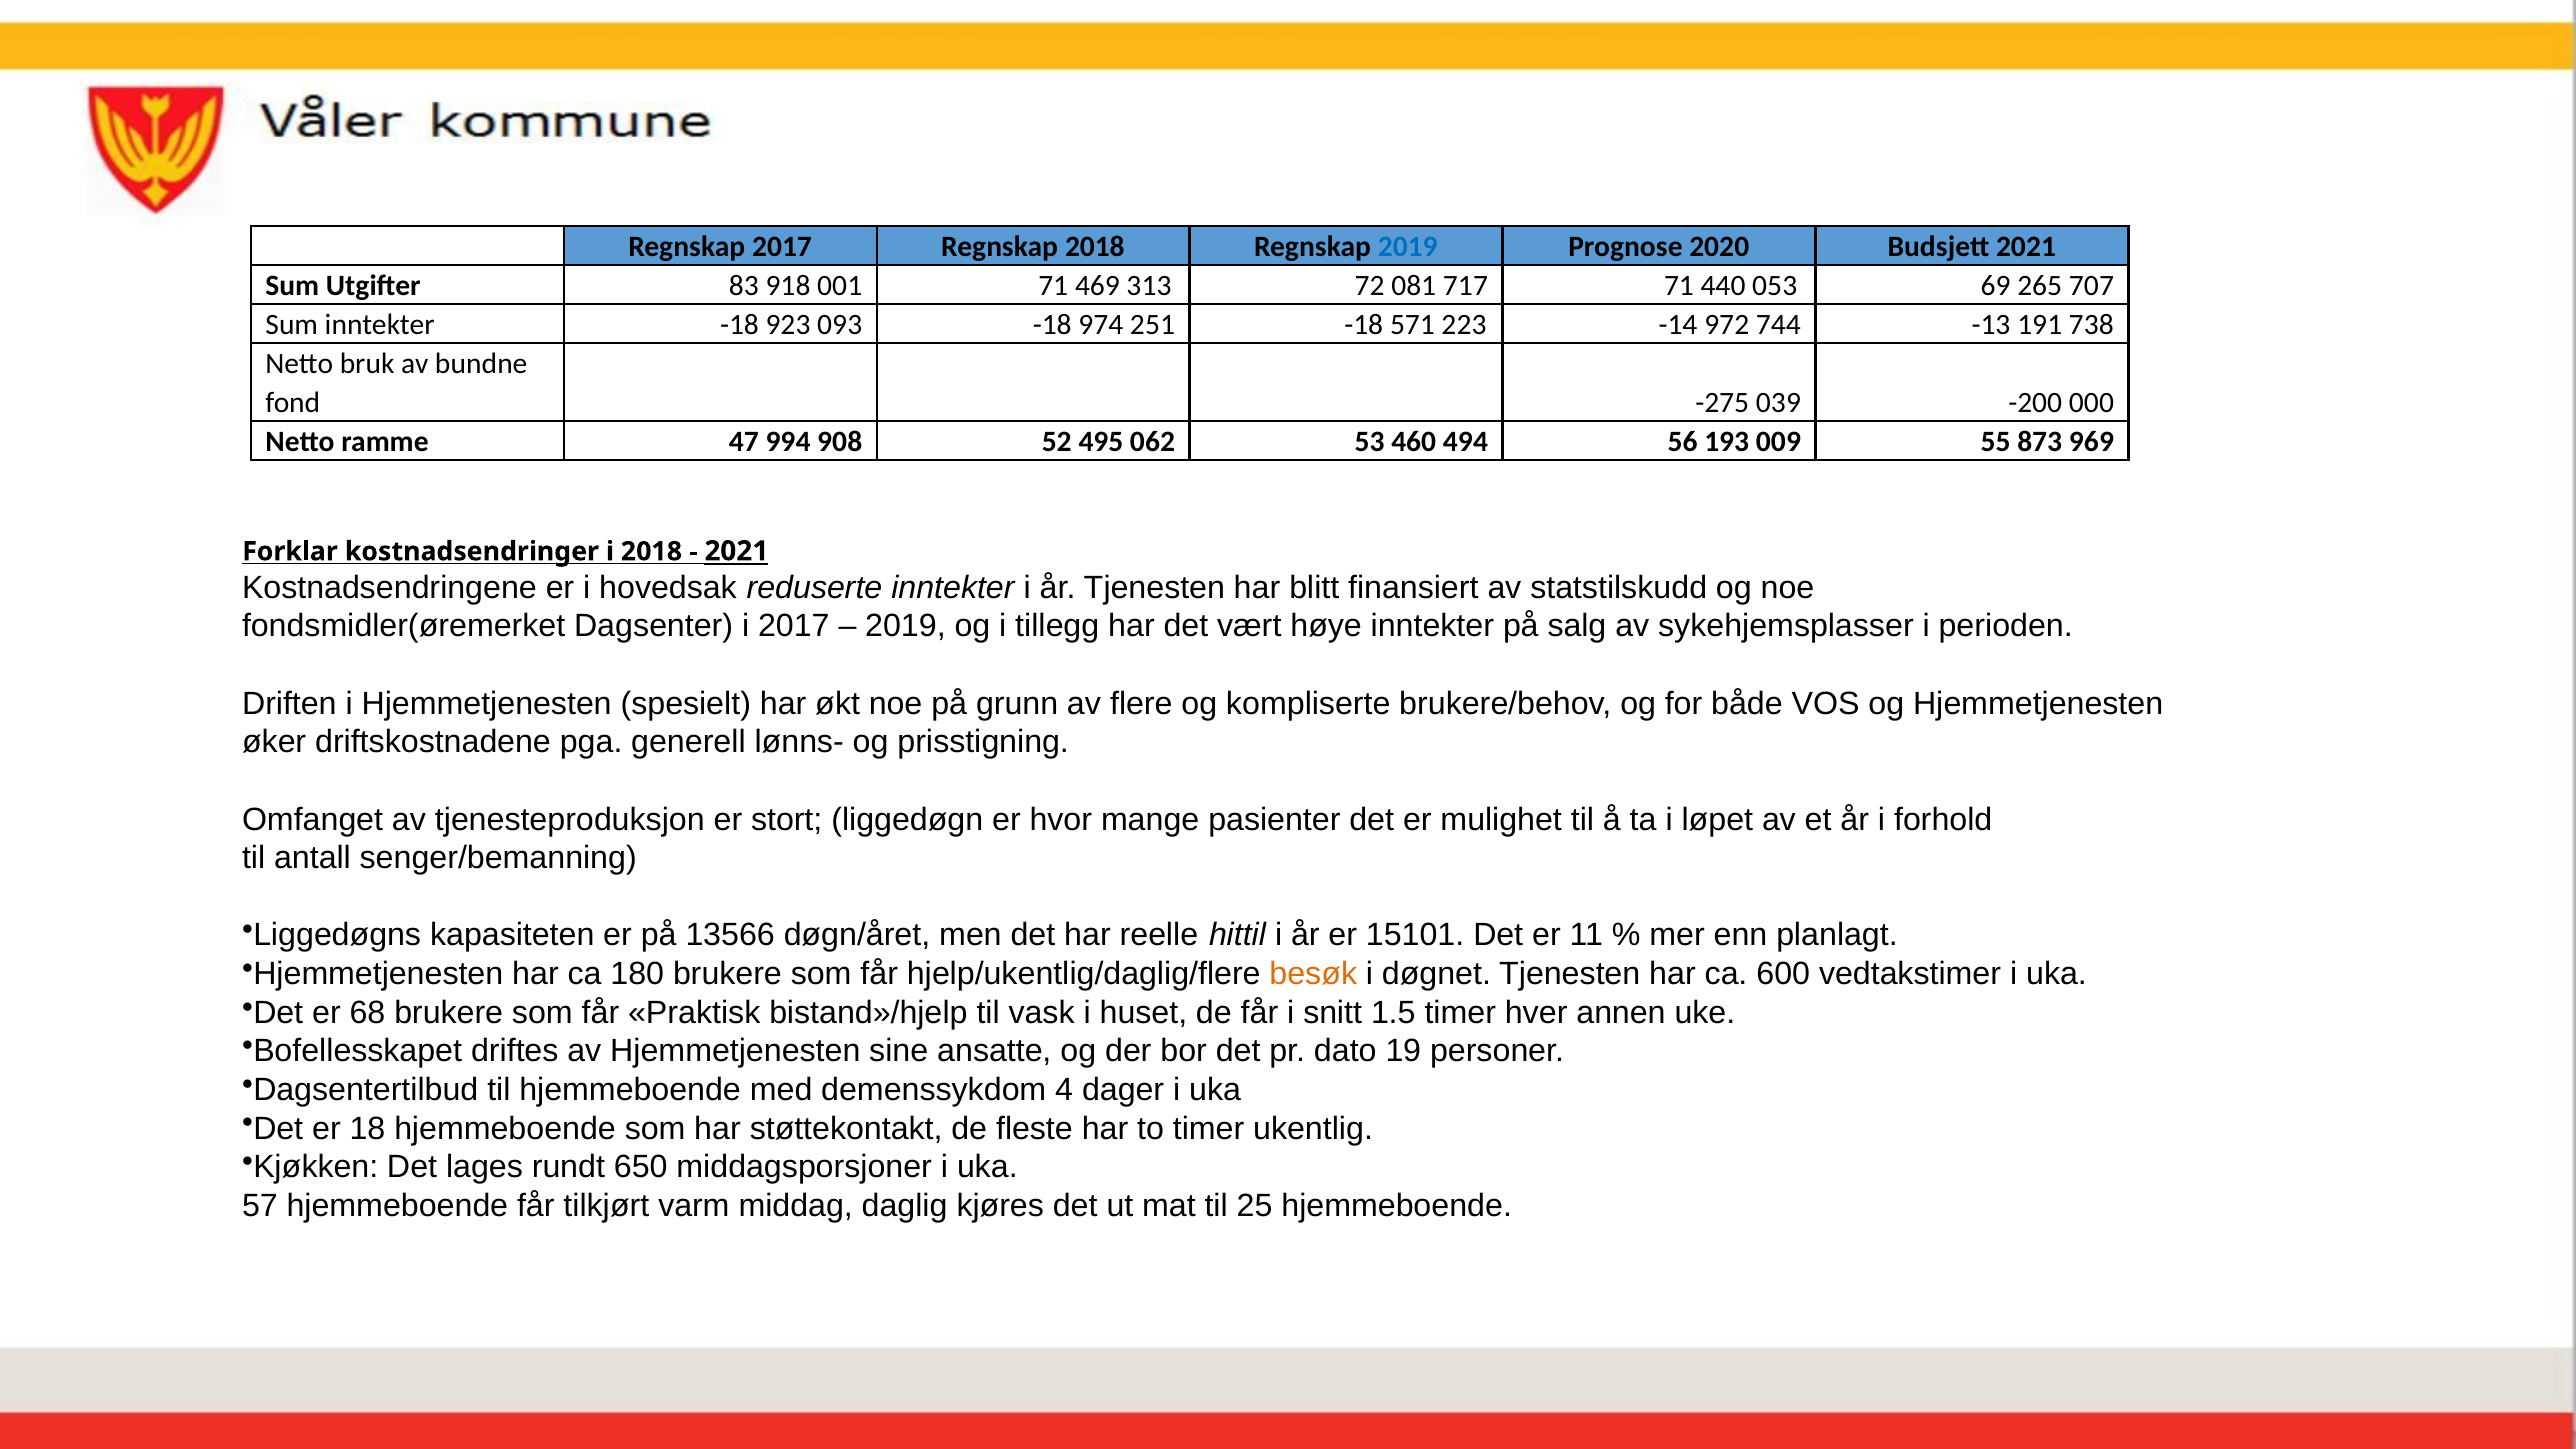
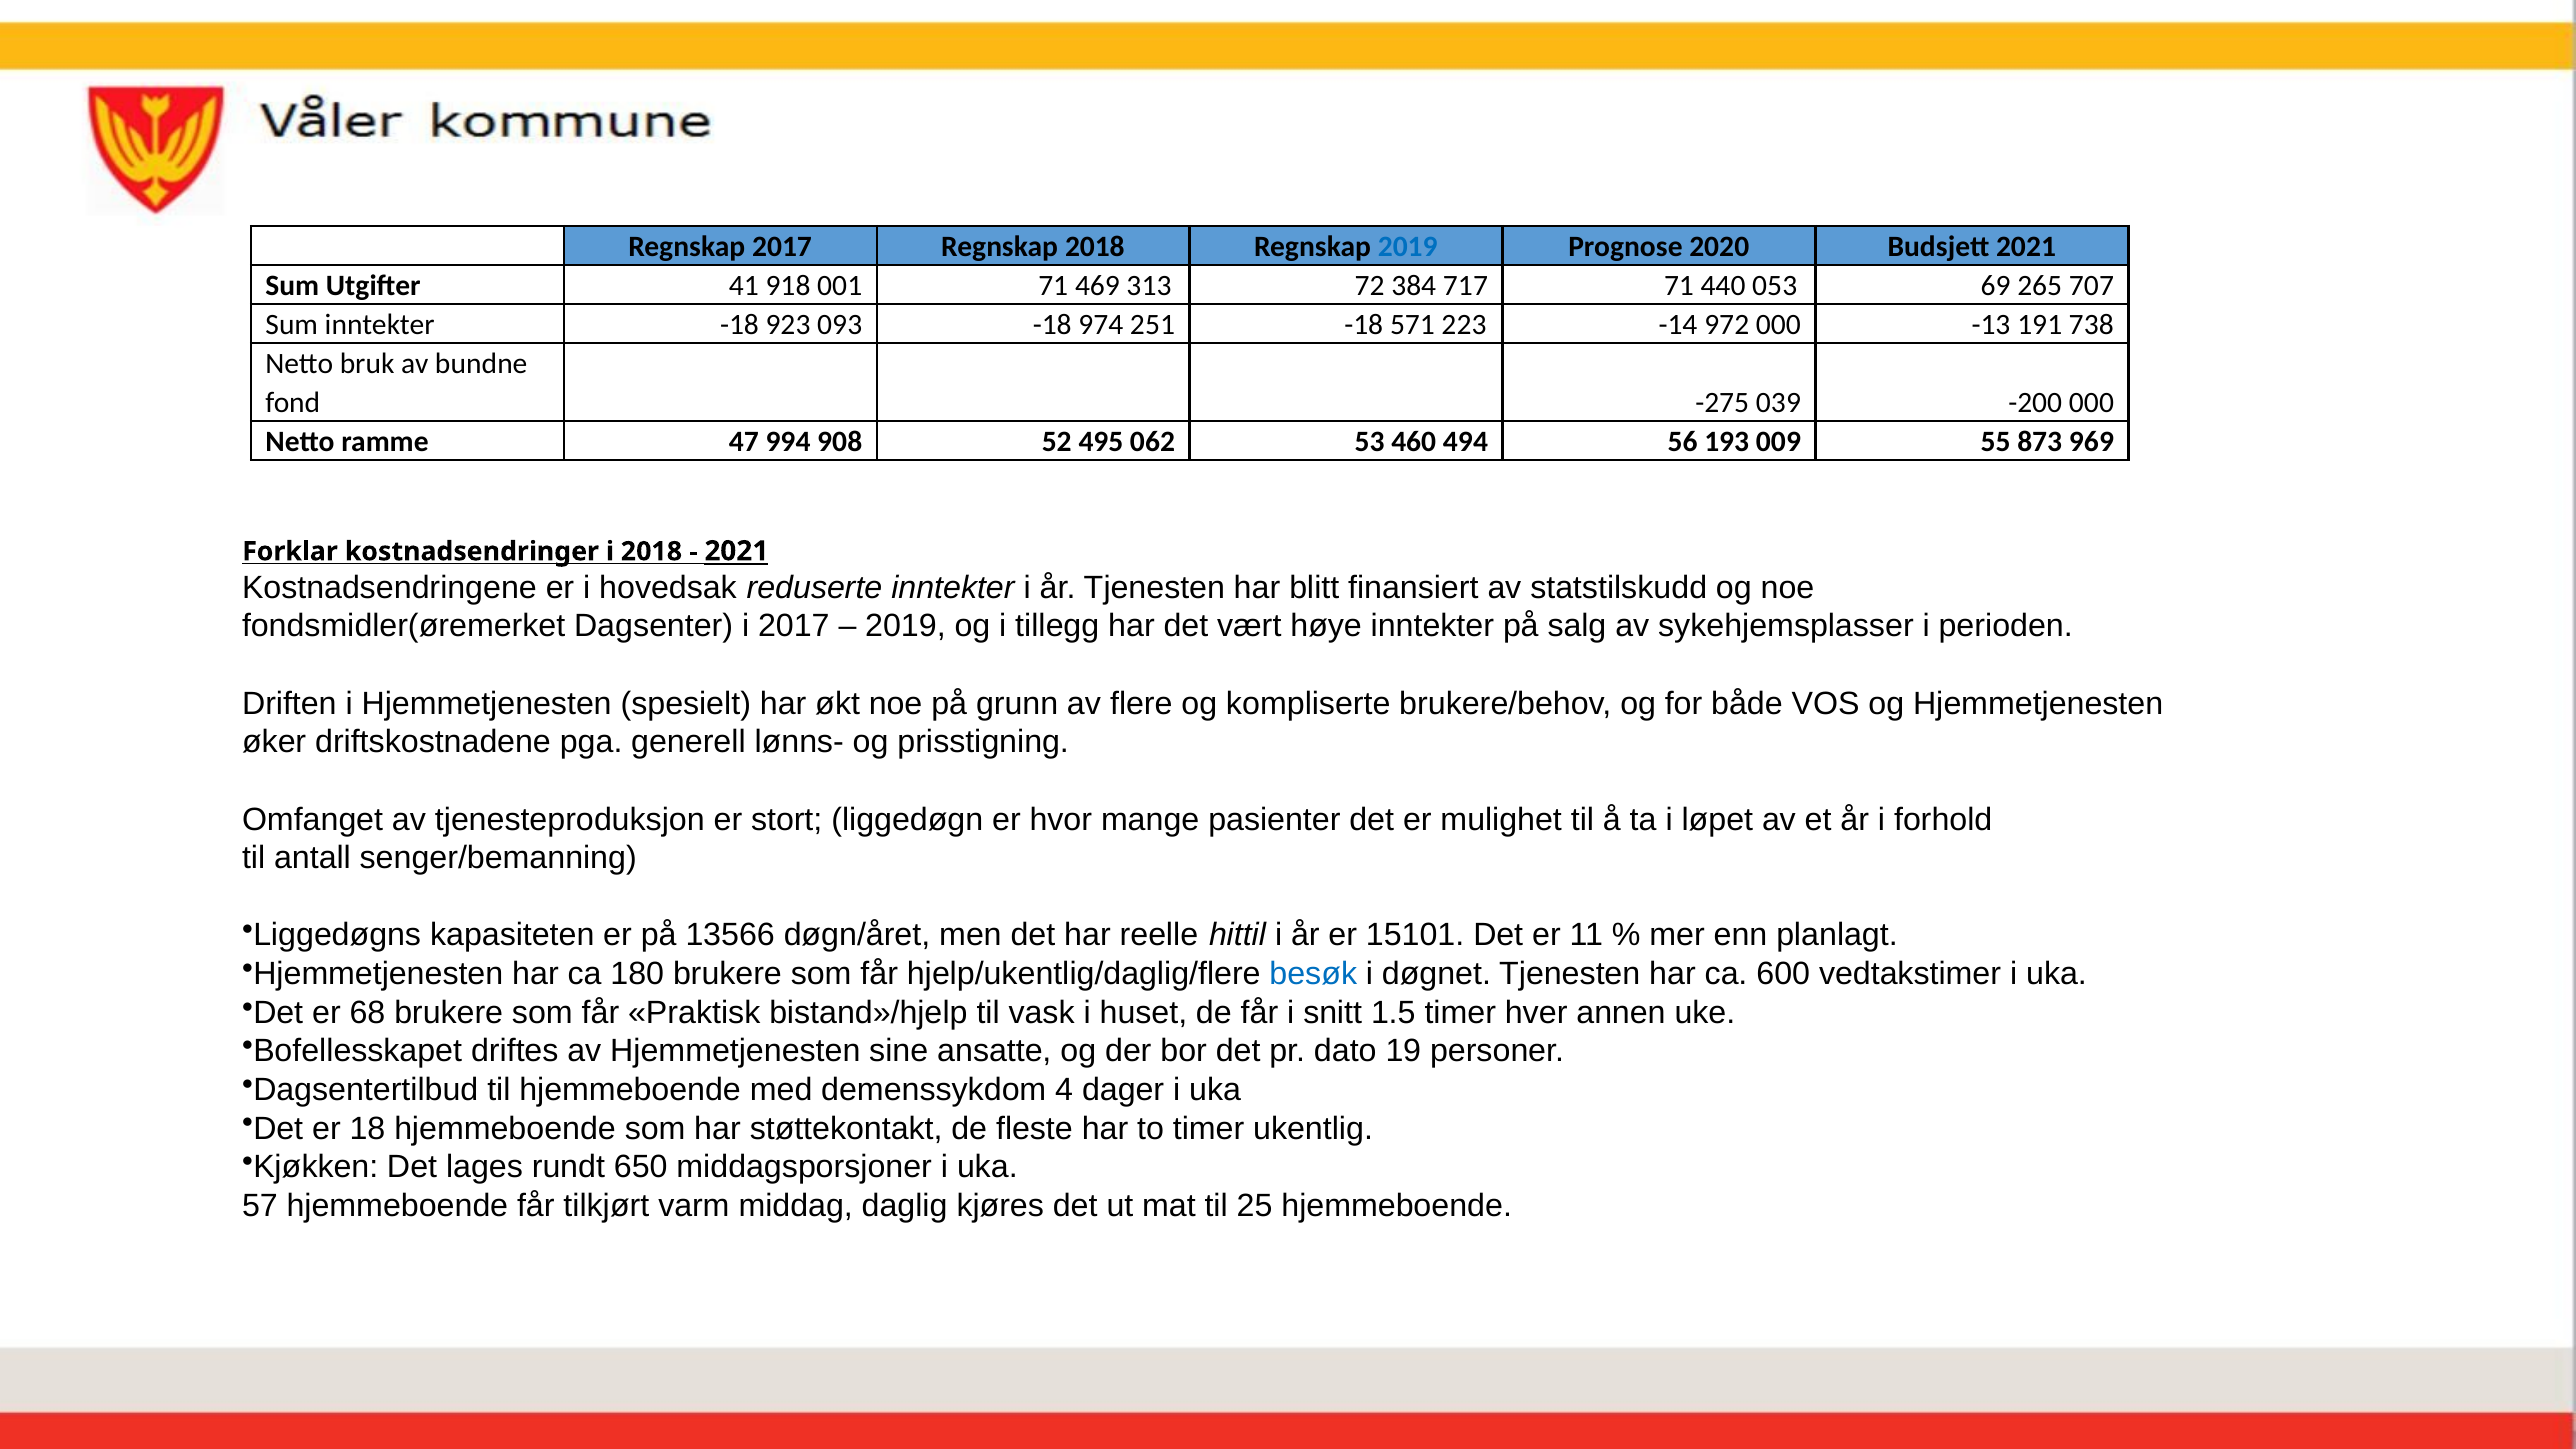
83: 83 -> 41
081: 081 -> 384
972 744: 744 -> 000
besøk colour: orange -> blue
